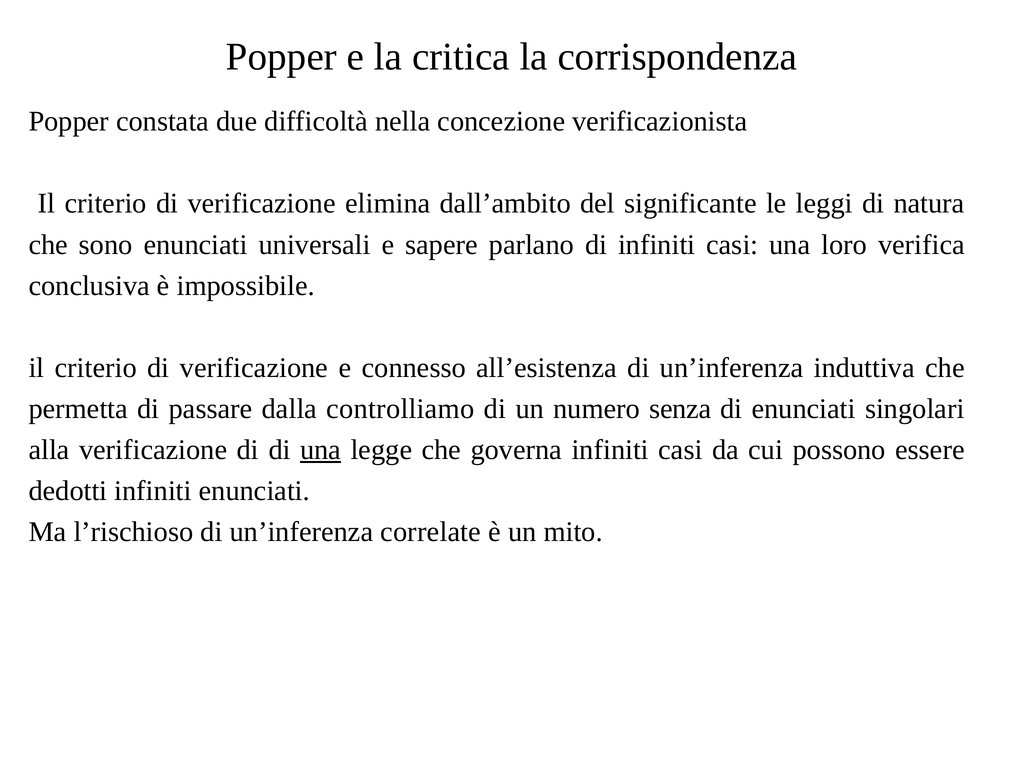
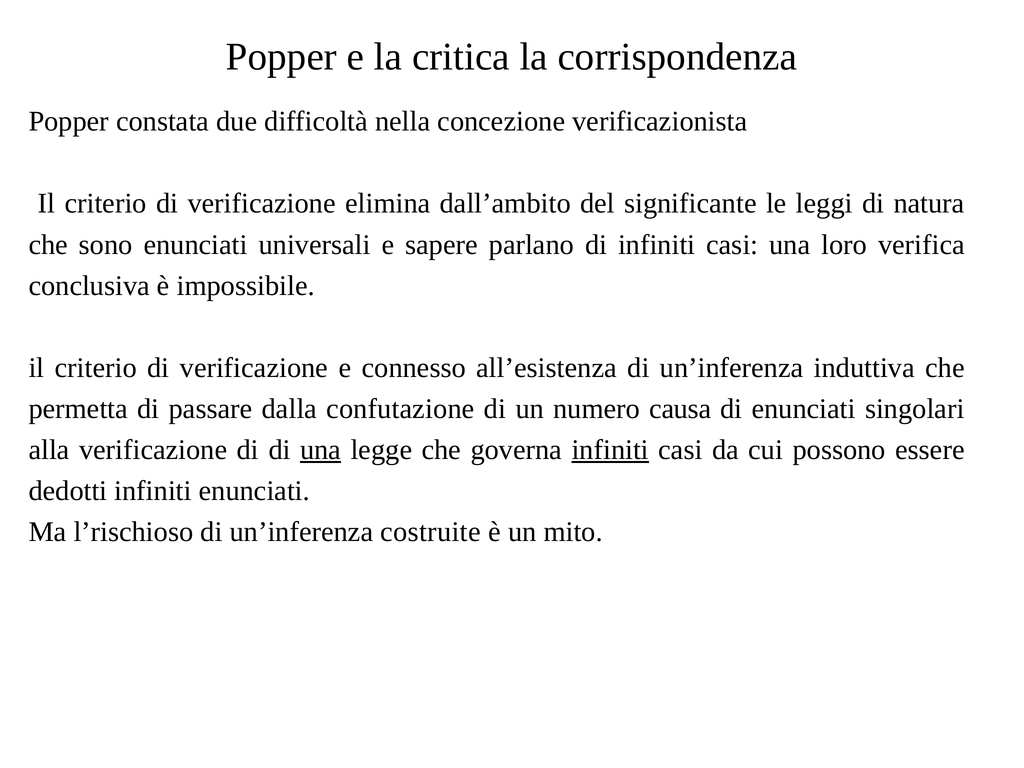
controlliamo: controlliamo -> confutazione
senza: senza -> causa
infiniti at (610, 450) underline: none -> present
correlate: correlate -> costruite
